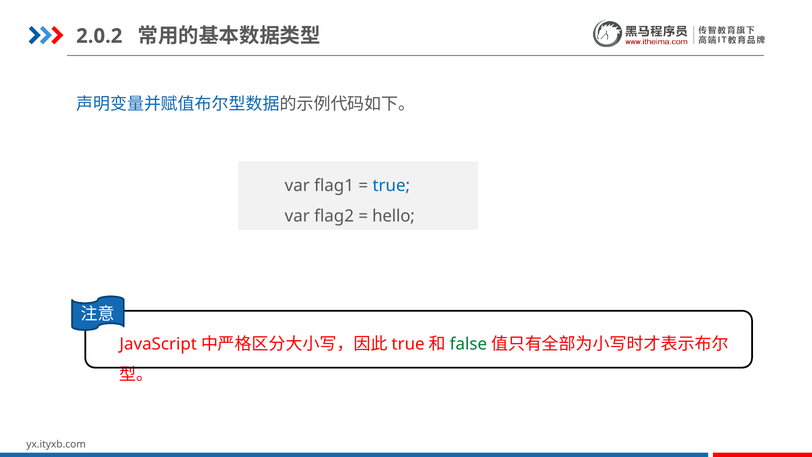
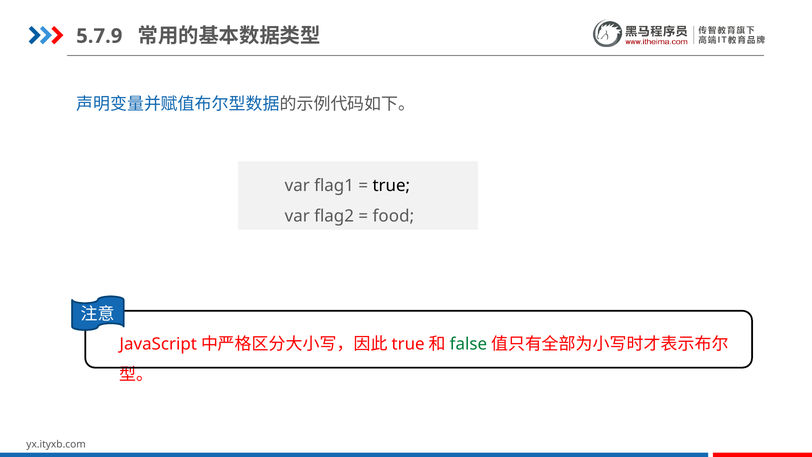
2.0.2: 2.0.2 -> 5.7.9
true at (391, 186) colour: blue -> black
hello: hello -> food
